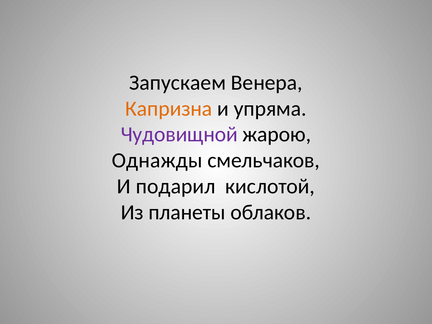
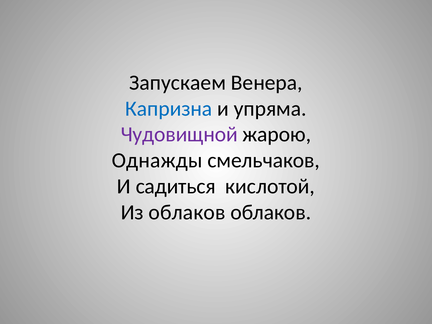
Капризна colour: orange -> blue
подарил: подарил -> садиться
Из планеты: планеты -> облаков
